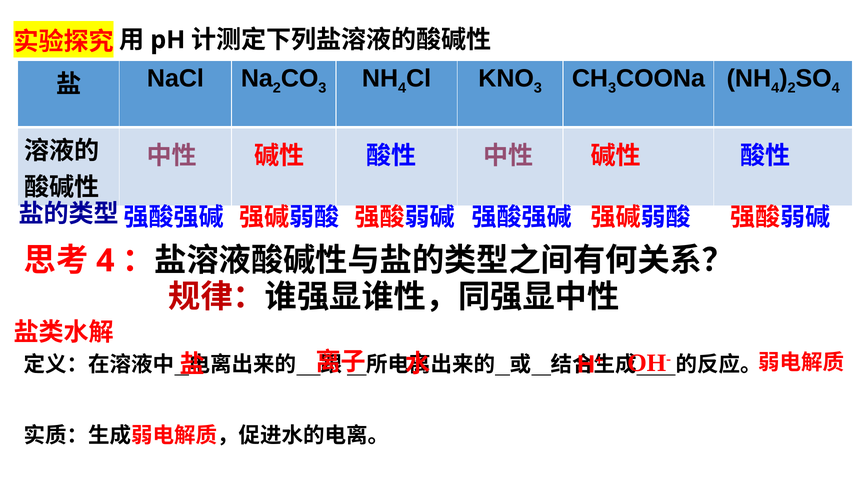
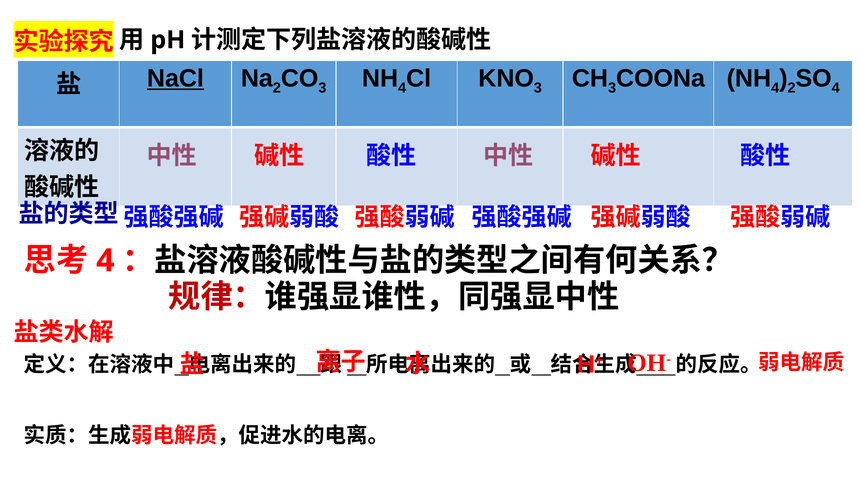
NaCl underline: none -> present
